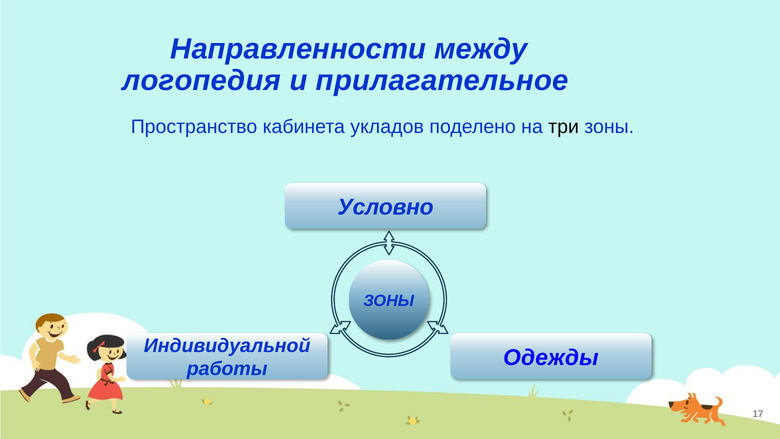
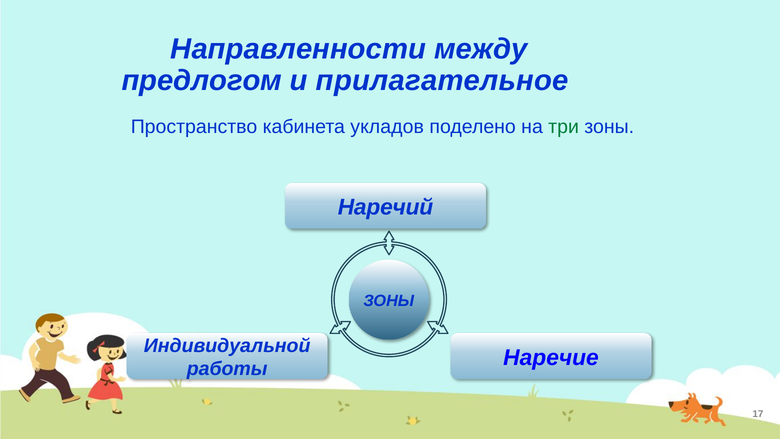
логопедия: логопедия -> предлогом
три colour: black -> green
Условно: Условно -> Наречий
Одежды: Одежды -> Наречие
